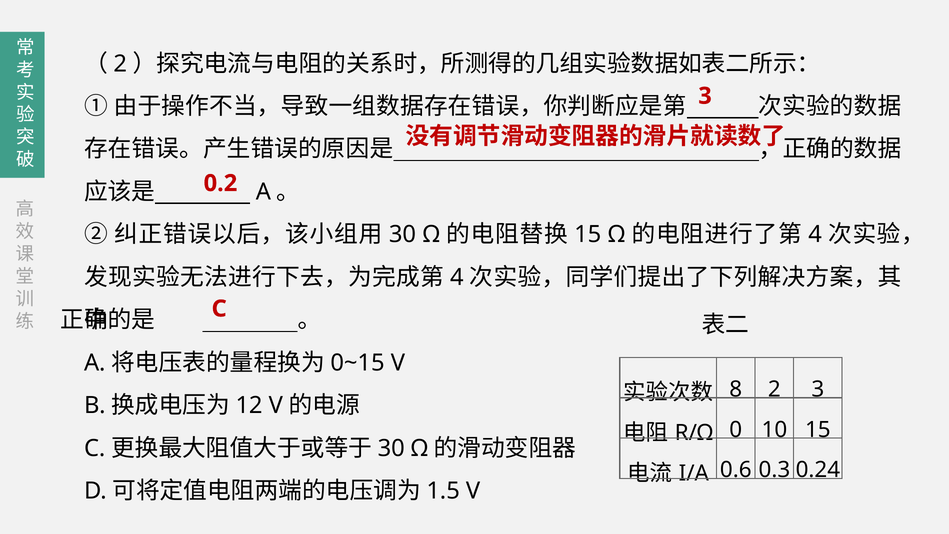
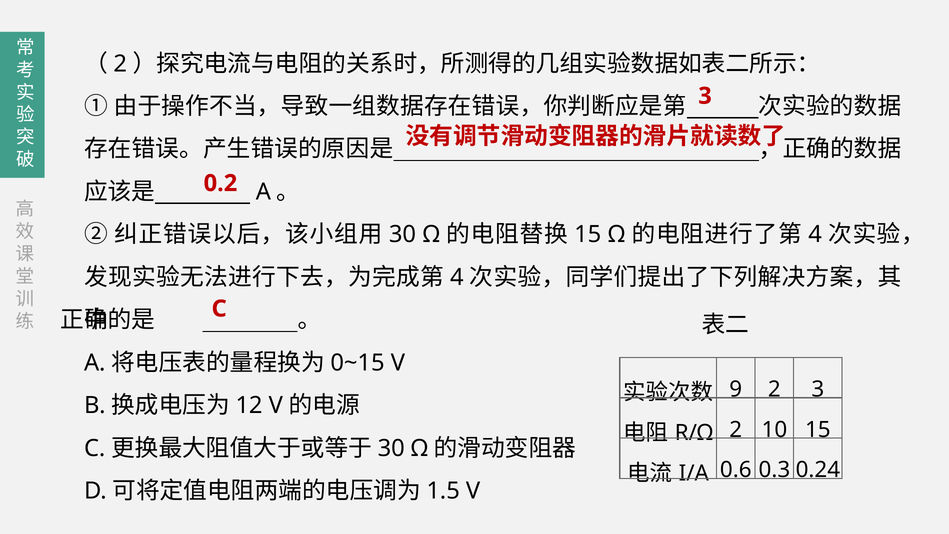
8: 8 -> 9
0 at (736, 430): 0 -> 2
